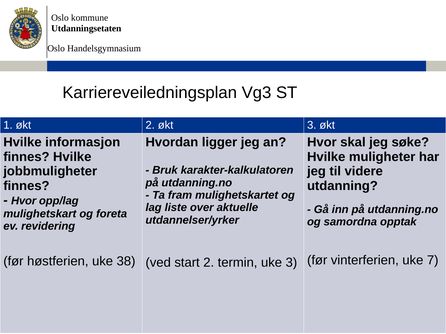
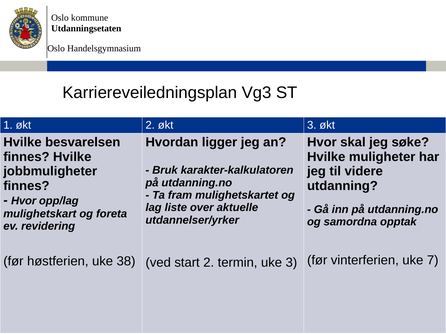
informasjon: informasjon -> besvarelsen
